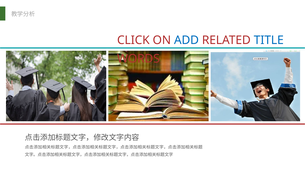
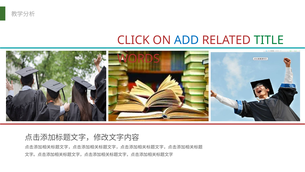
TITLE colour: blue -> green
